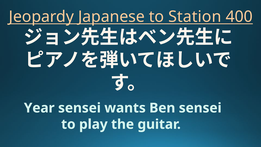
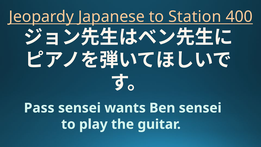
Year: Year -> Pass
